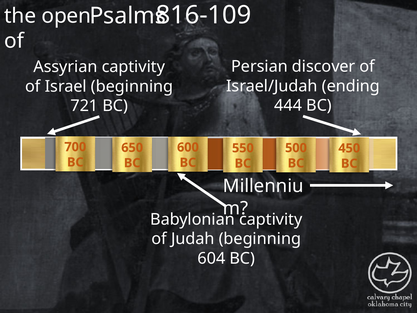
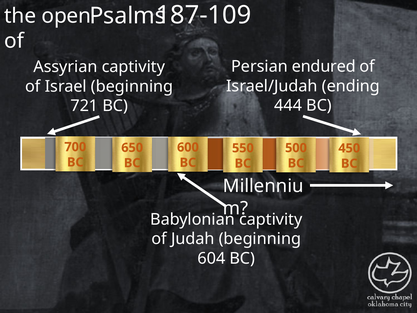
816-109: 816-109 -> 187-109
discover: discover -> endured
